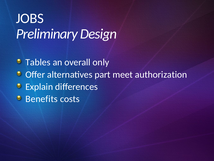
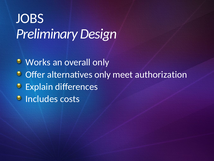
Tables: Tables -> Works
alternatives part: part -> only
Benefits: Benefits -> Includes
